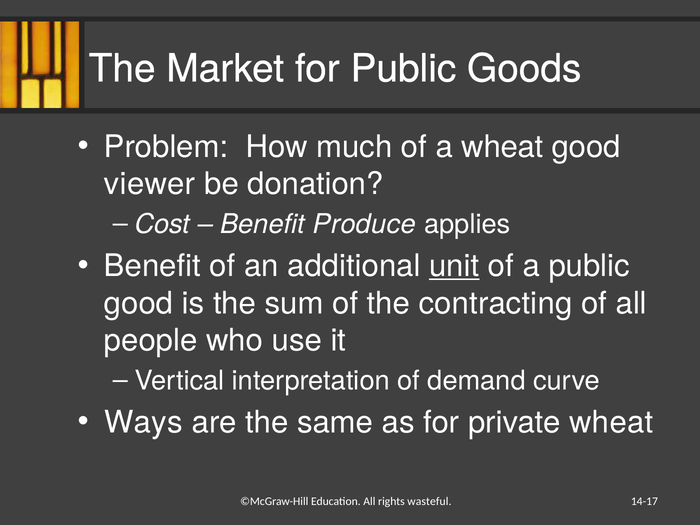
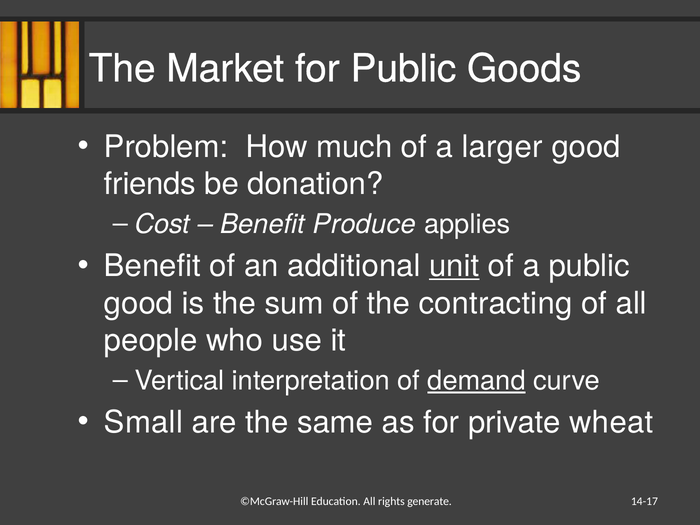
a wheat: wheat -> larger
viewer: viewer -> friends
demand underline: none -> present
Ways: Ways -> Small
wasteful: wasteful -> generate
